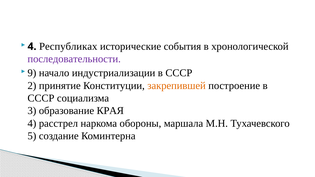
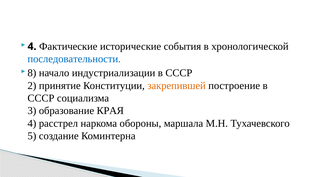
Республиках: Республиках -> Фактические
последовательности colour: purple -> blue
9: 9 -> 8
